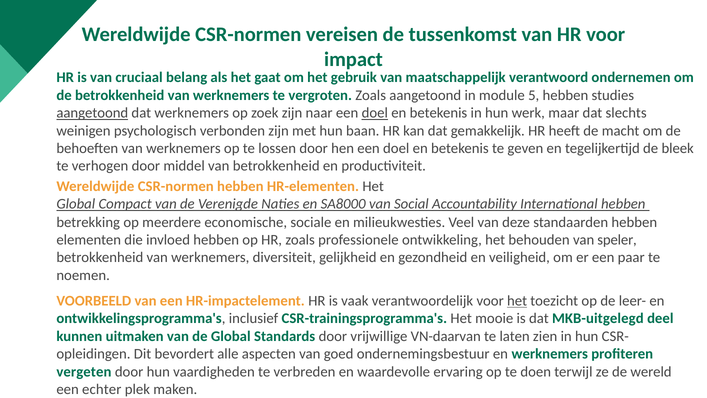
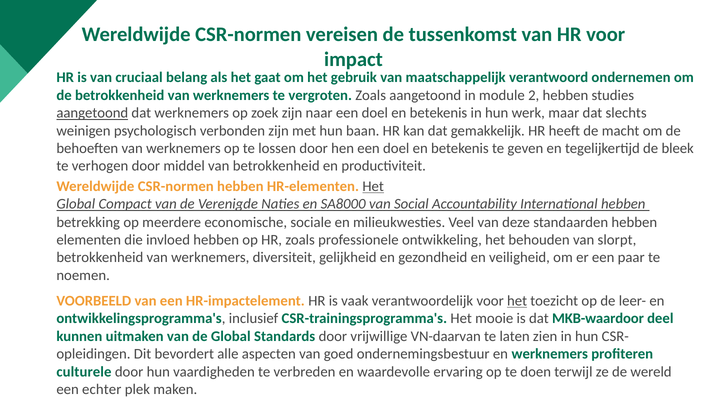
5: 5 -> 2
doel at (375, 113) underline: present -> none
Het at (373, 186) underline: none -> present
speler: speler -> slorpt
MKB-uitgelegd: MKB-uitgelegd -> MKB-waardoor
vergeten: vergeten -> culturele
